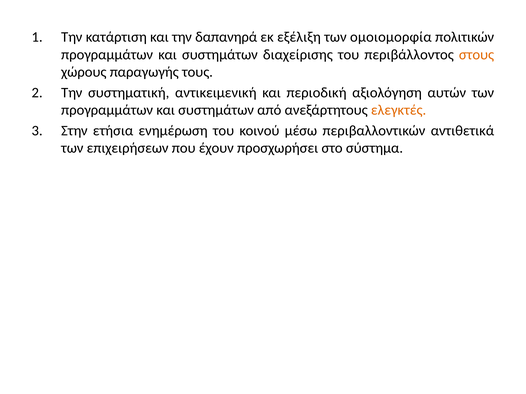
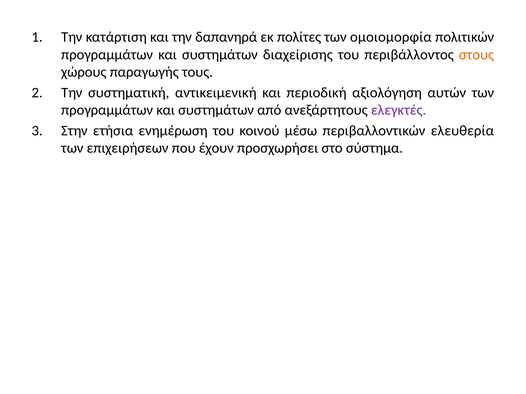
εξέλιξη: εξέλιξη -> πολίτες
ελεγκτές colour: orange -> purple
αντιθετικά: αντιθετικά -> ελευθερία
